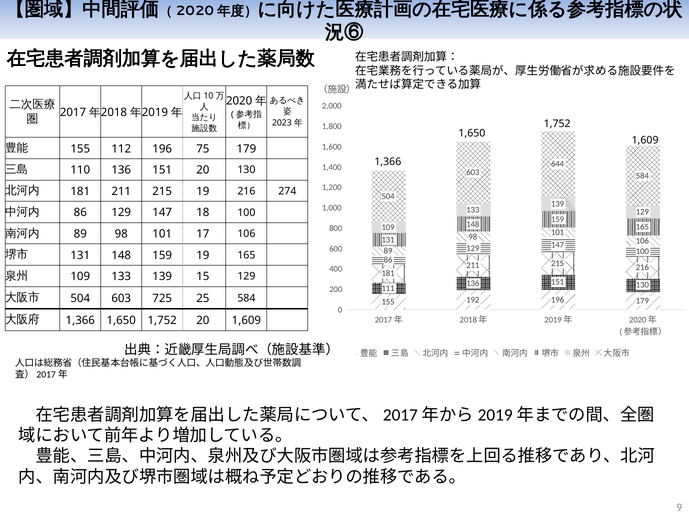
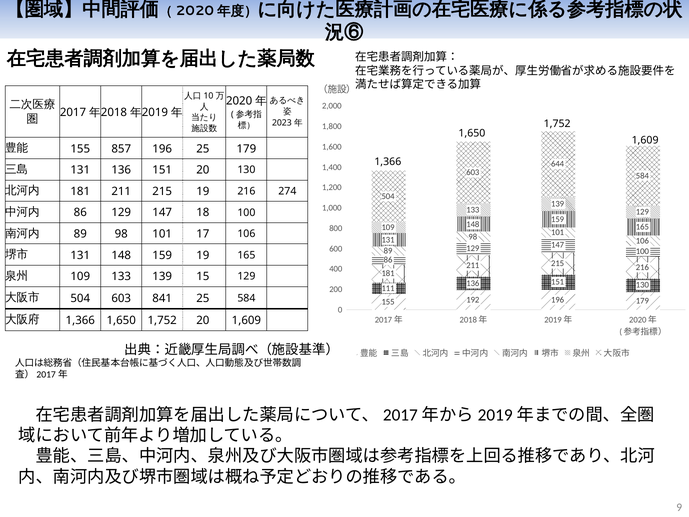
112: 112 -> 857
196 75: 75 -> 25
110 at (80, 170): 110 -> 131
725: 725 -> 841
